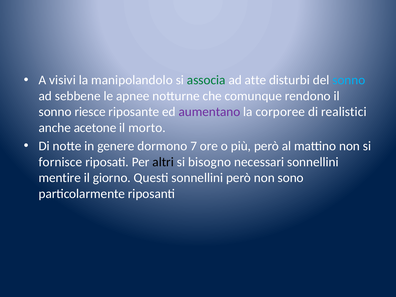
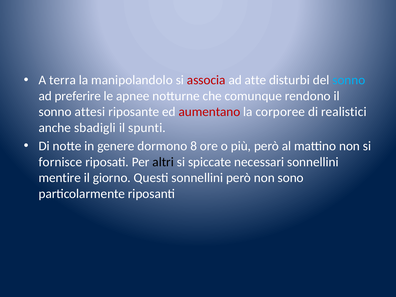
visivi: visivi -> terra
associa colour: green -> red
sebbene: sebbene -> preferire
riesce: riesce -> attesi
aumentano colour: purple -> red
acetone: acetone -> sbadigli
morto: morto -> spunti
7: 7 -> 8
bisogno: bisogno -> spiccate
